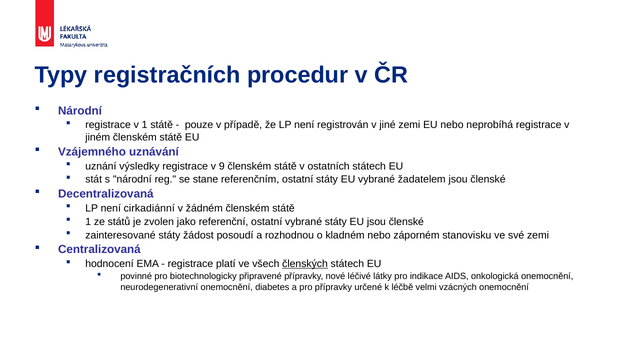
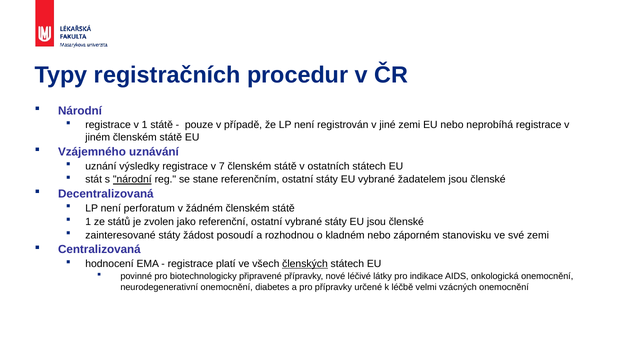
9: 9 -> 7
národní at (132, 180) underline: none -> present
cirkadiánní: cirkadiánní -> perforatum
